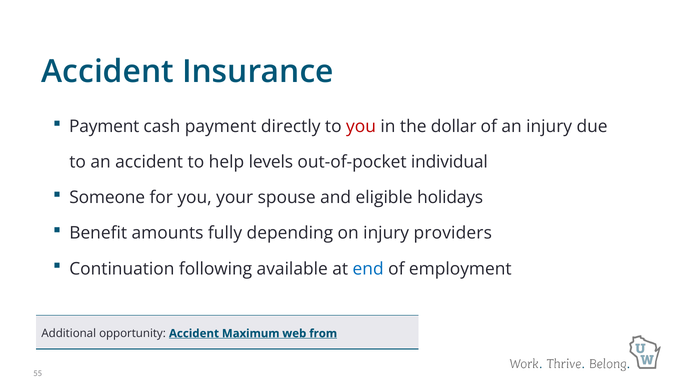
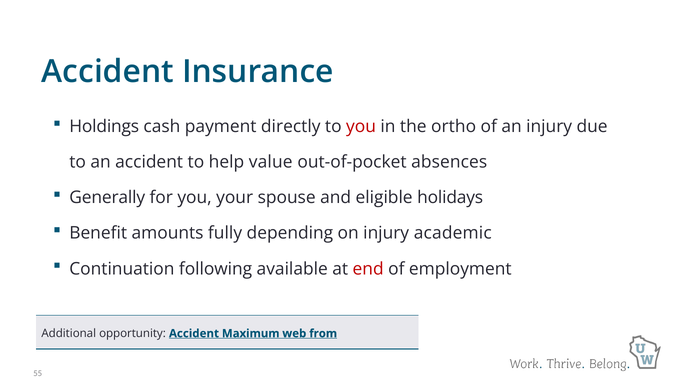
Payment at (104, 126): Payment -> Holdings
dollar: dollar -> ortho
levels: levels -> value
individual: individual -> absences
Someone: Someone -> Generally
providers: providers -> academic
end colour: blue -> red
